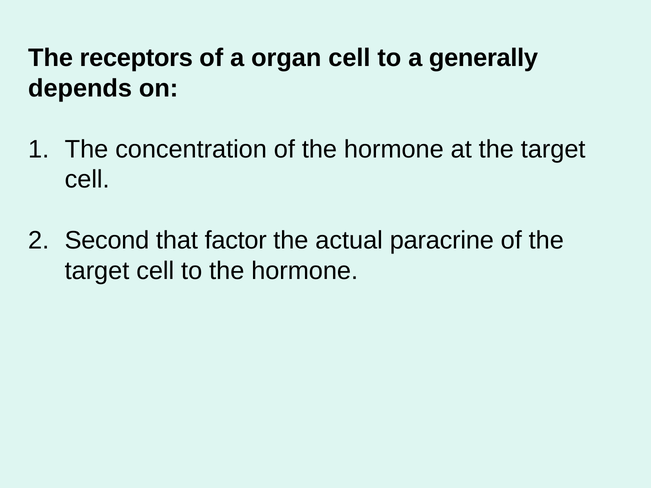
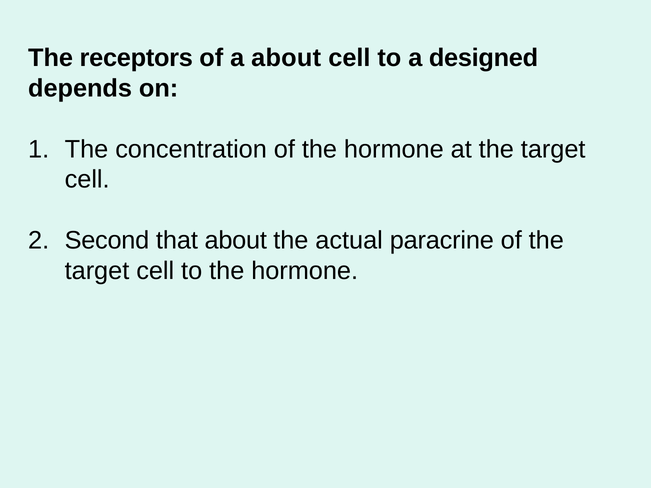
a organ: organ -> about
generally: generally -> designed
that factor: factor -> about
